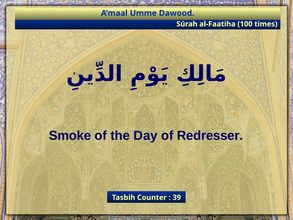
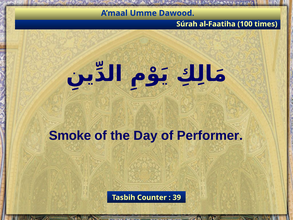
Redresser: Redresser -> Performer
